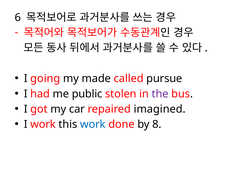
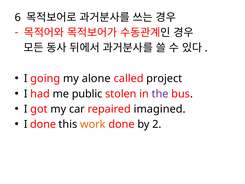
made: made -> alone
pursue: pursue -> project
I work: work -> done
work at (93, 124) colour: blue -> orange
8: 8 -> 2
